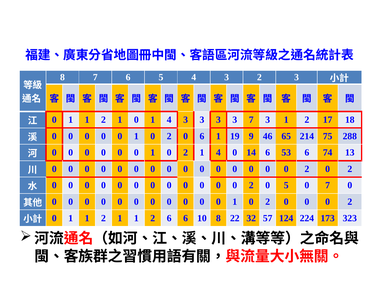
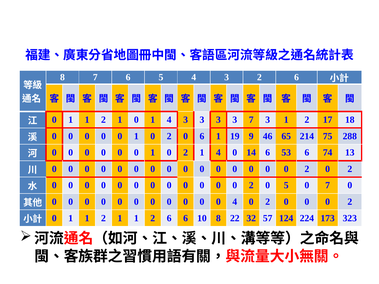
3 2 3: 3 -> 6
1 at (235, 202): 1 -> 4
